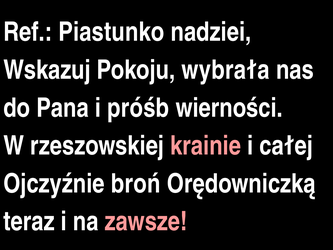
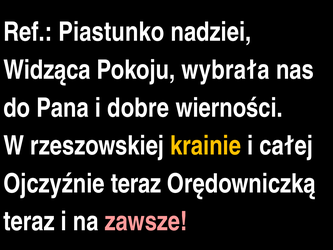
Wskazuj: Wskazuj -> Widząca
próśb: próśb -> dobre
krainie colour: pink -> yellow
Ojczyźnie broń: broń -> teraz
